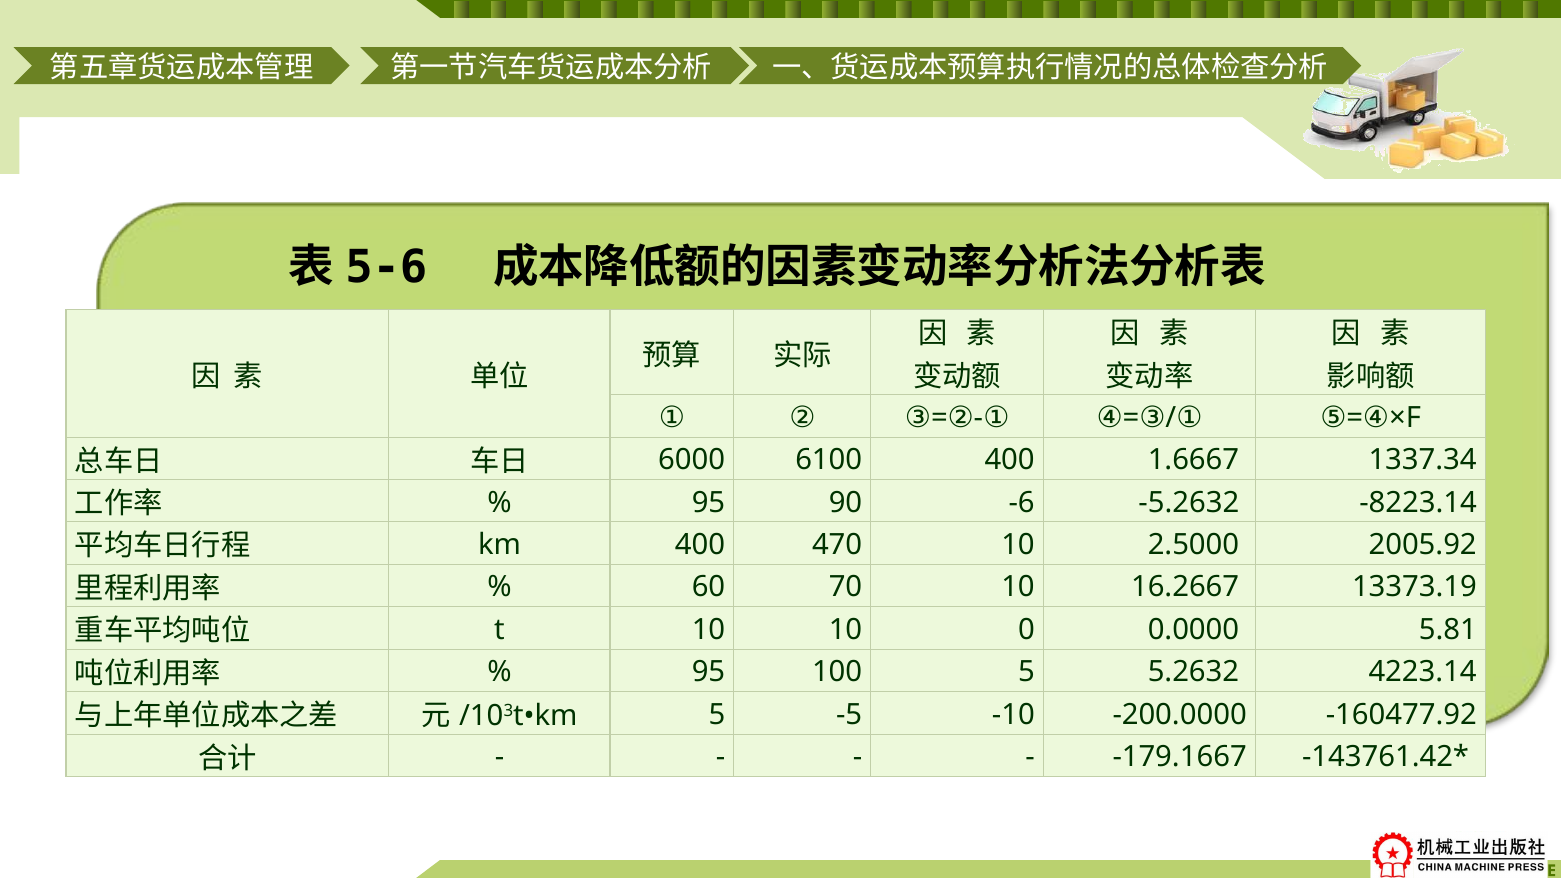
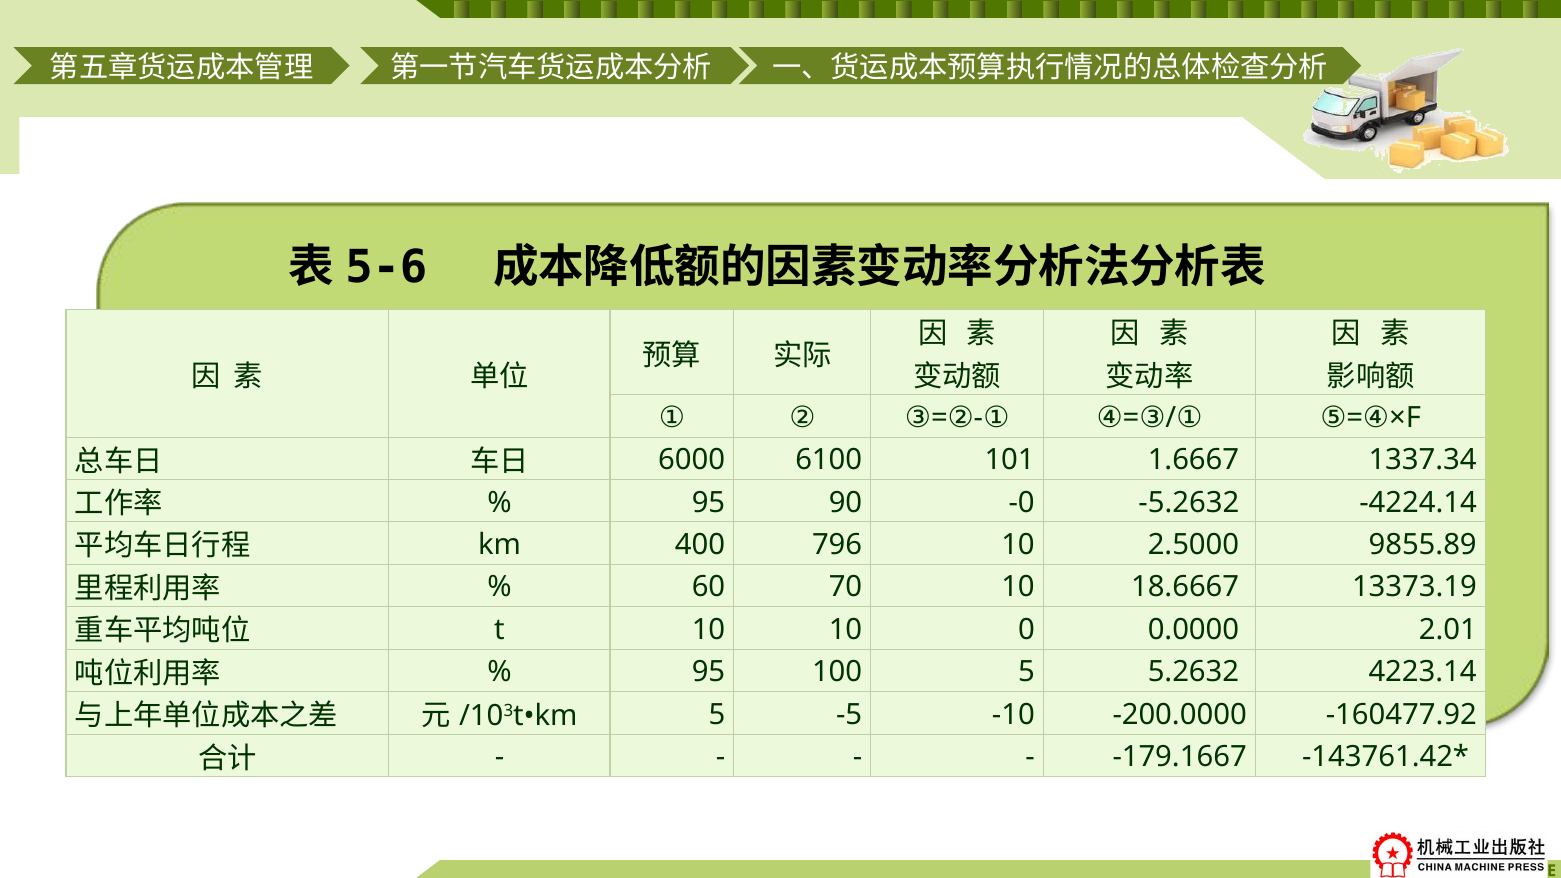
6100 400: 400 -> 101
-6: -6 -> -0
-8223.14: -8223.14 -> -4224.14
470: 470 -> 796
2005.92: 2005.92 -> 9855.89
16.2667: 16.2667 -> 18.6667
5.81: 5.81 -> 2.01
